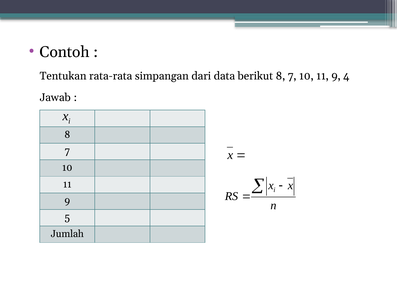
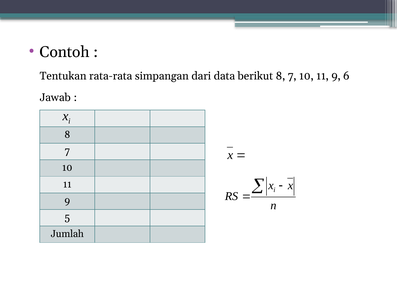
4: 4 -> 6
